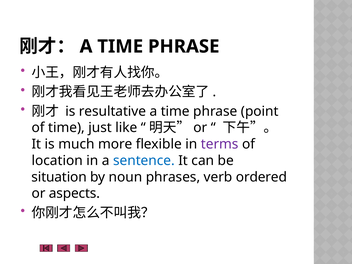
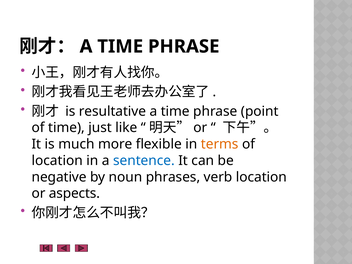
terms colour: purple -> orange
situation: situation -> negative
verb ordered: ordered -> location
